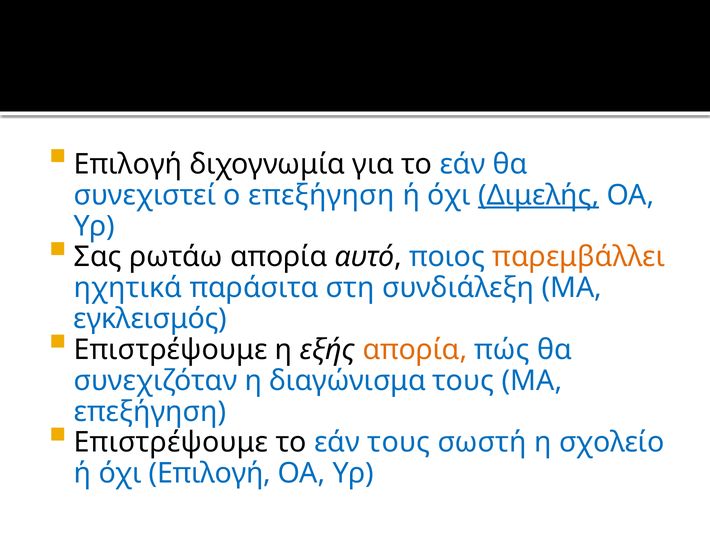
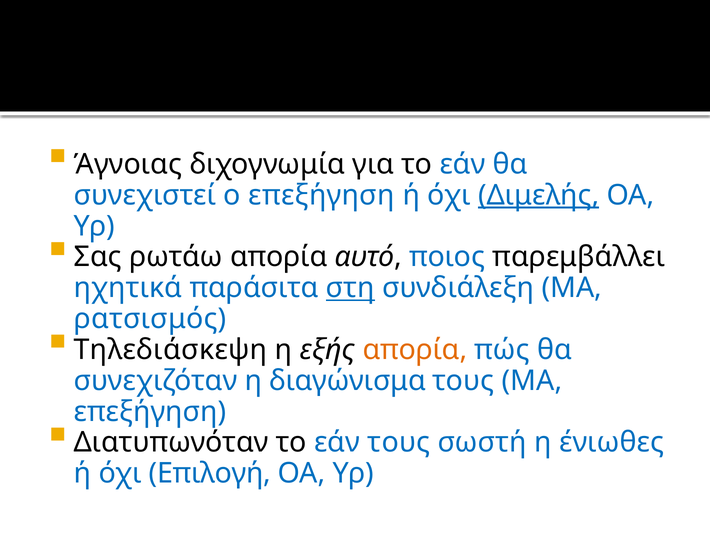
Επιλογή at (128, 164): Επιλογή -> Άγνοιας
παρεμβάλλει colour: orange -> black
στη underline: none -> present
εγκλεισμός: εγκλεισμός -> ρατσισμός
Επιστρέψουμε at (171, 349): Επιστρέψουμε -> Τηλεδιάσκεψη
Επιστρέψουμε at (171, 442): Επιστρέψουμε -> Διατυπωνόταν
σχολείο: σχολείο -> ένιωθες
